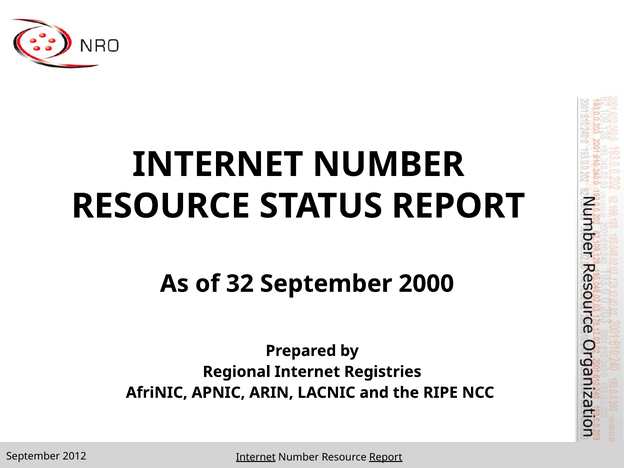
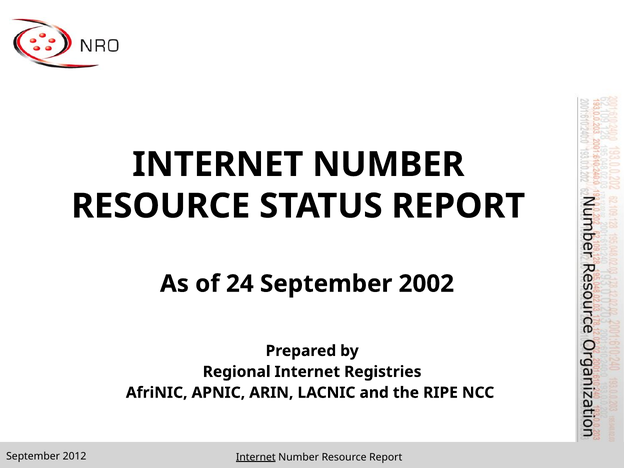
32: 32 -> 24
2000: 2000 -> 2002
Report at (386, 457) underline: present -> none
